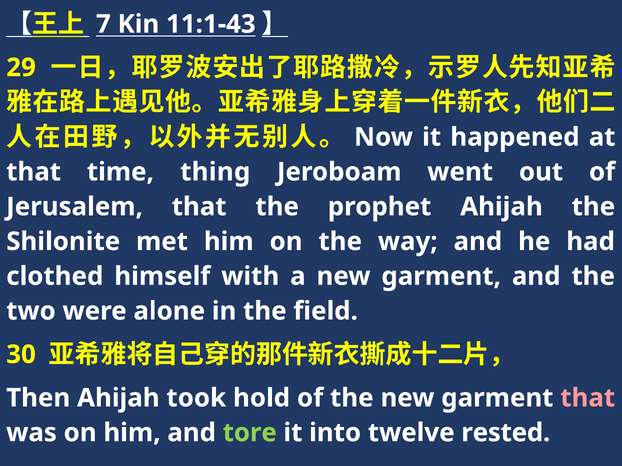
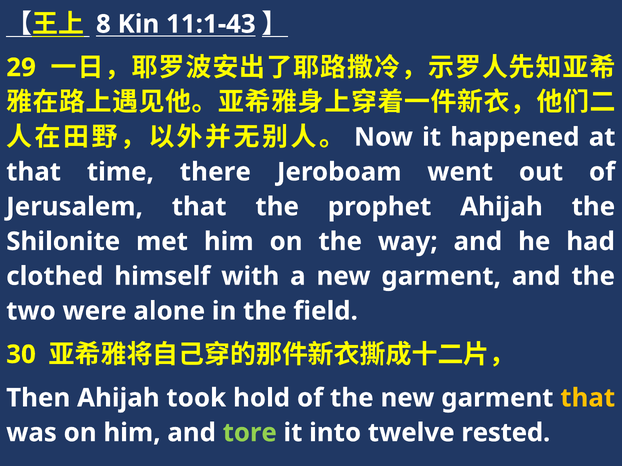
7: 7 -> 8
thing: thing -> there
that at (588, 398) colour: pink -> yellow
